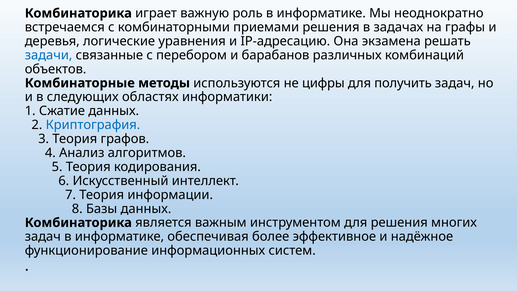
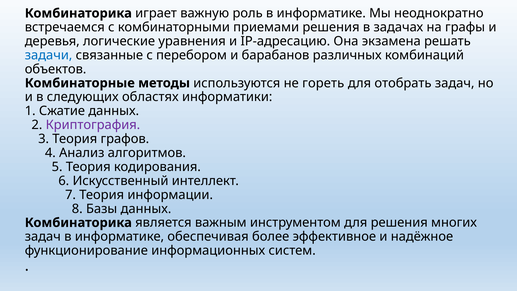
цифры: цифры -> гореть
получить: получить -> отобрать
Криптография colour: blue -> purple
